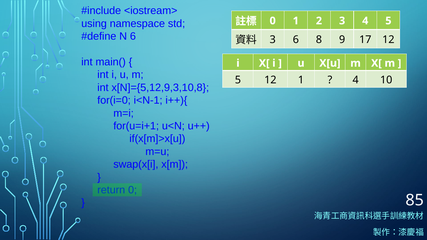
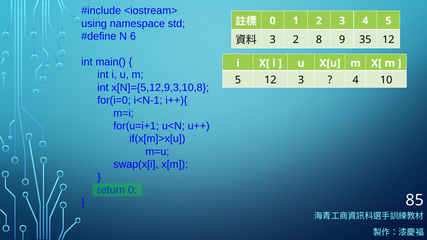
3 6: 6 -> 2
17: 17 -> 35
12 1: 1 -> 3
